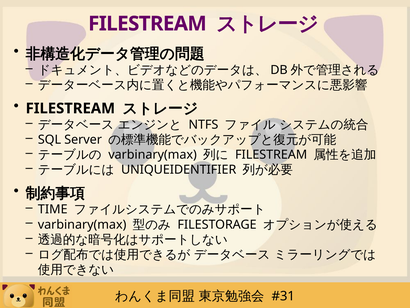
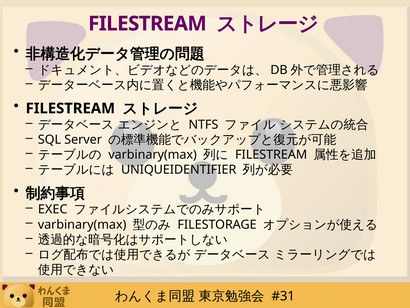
TIME: TIME -> EXEC
